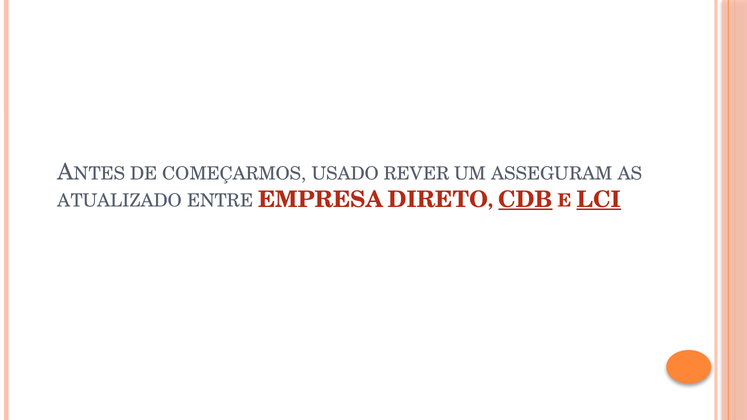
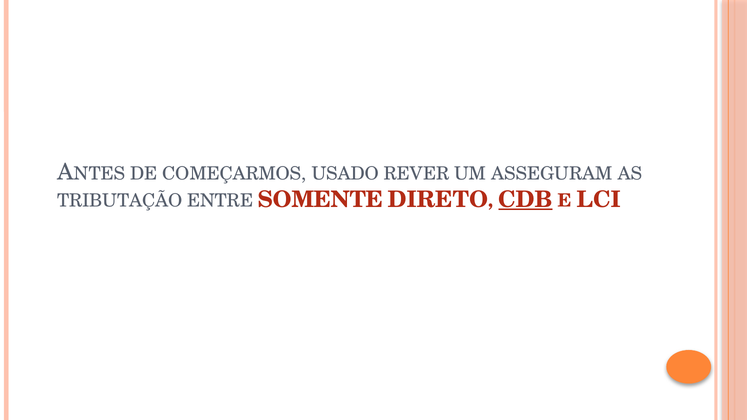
ATUALIZADO: ATUALIZADO -> TRIBUTAÇÃO
EMPRESA: EMPRESA -> SOMENTE
LCI underline: present -> none
